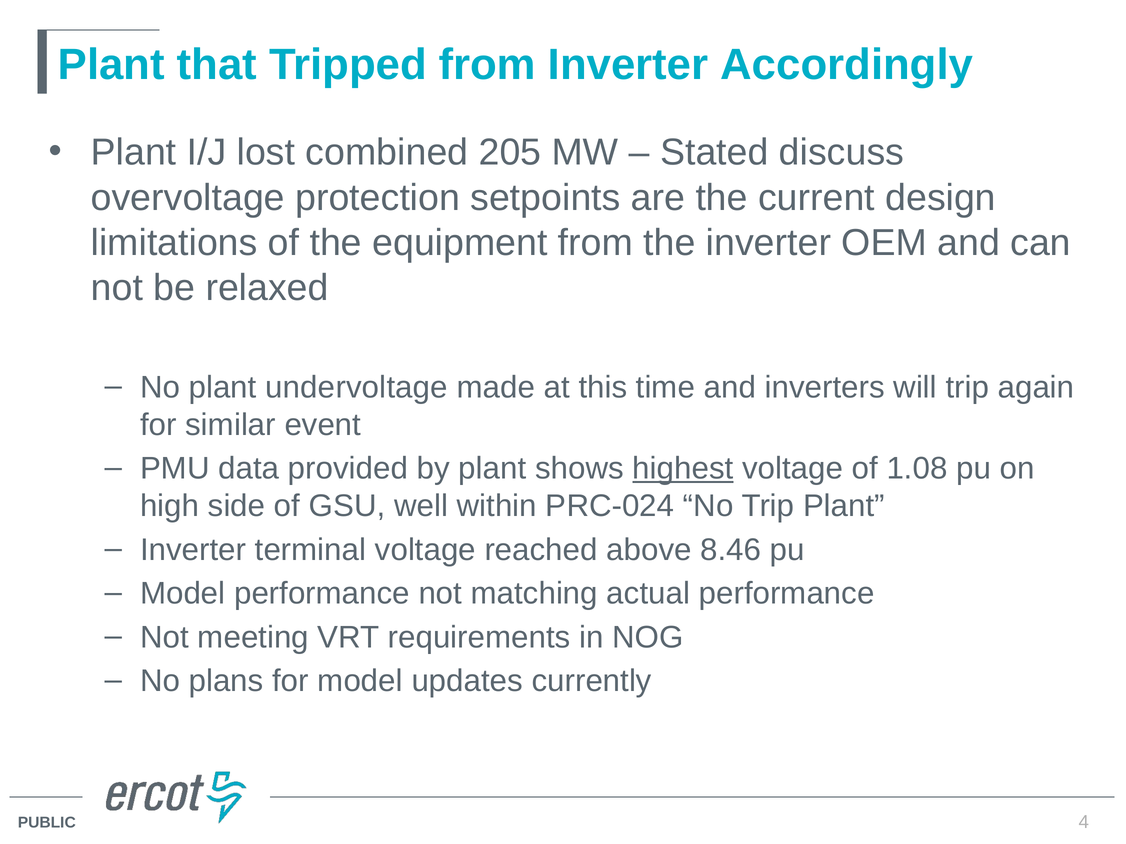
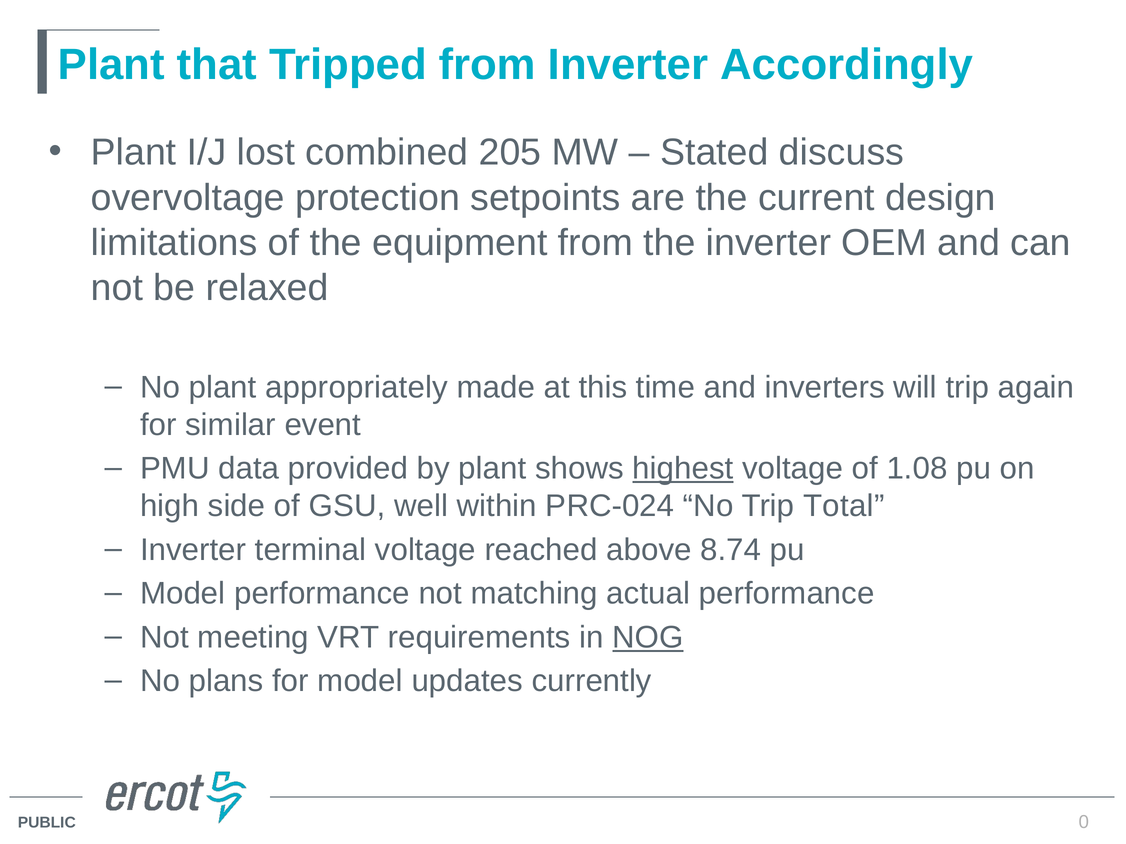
undervoltage: undervoltage -> appropriately
Trip Plant: Plant -> Total
8.46: 8.46 -> 8.74
NOG underline: none -> present
4: 4 -> 0
